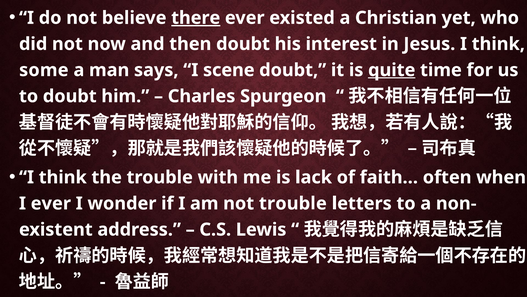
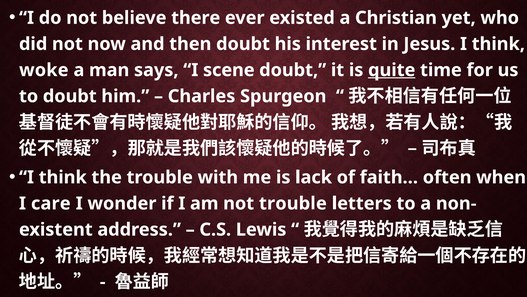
there underline: present -> none
some: some -> woke
I ever: ever -> care
